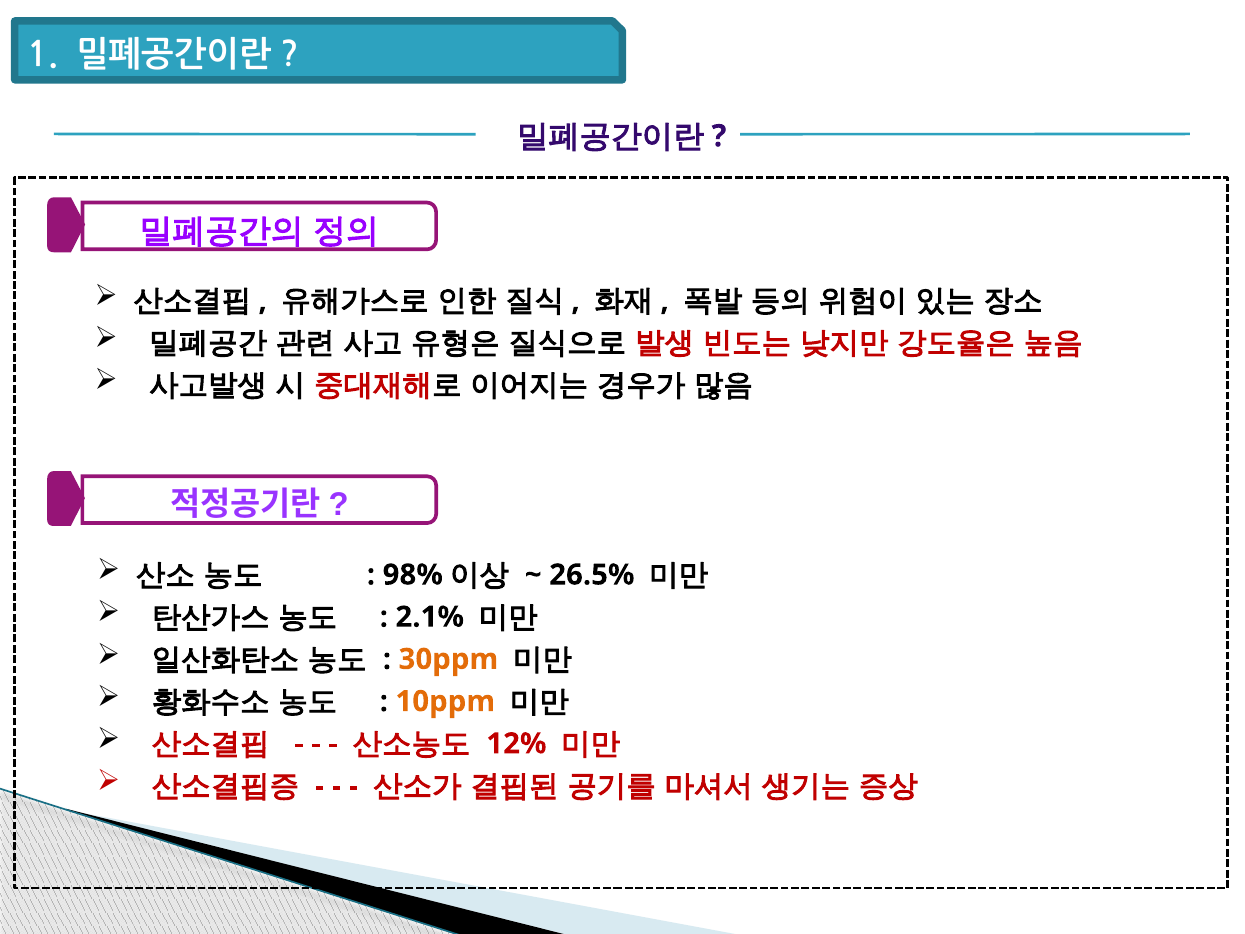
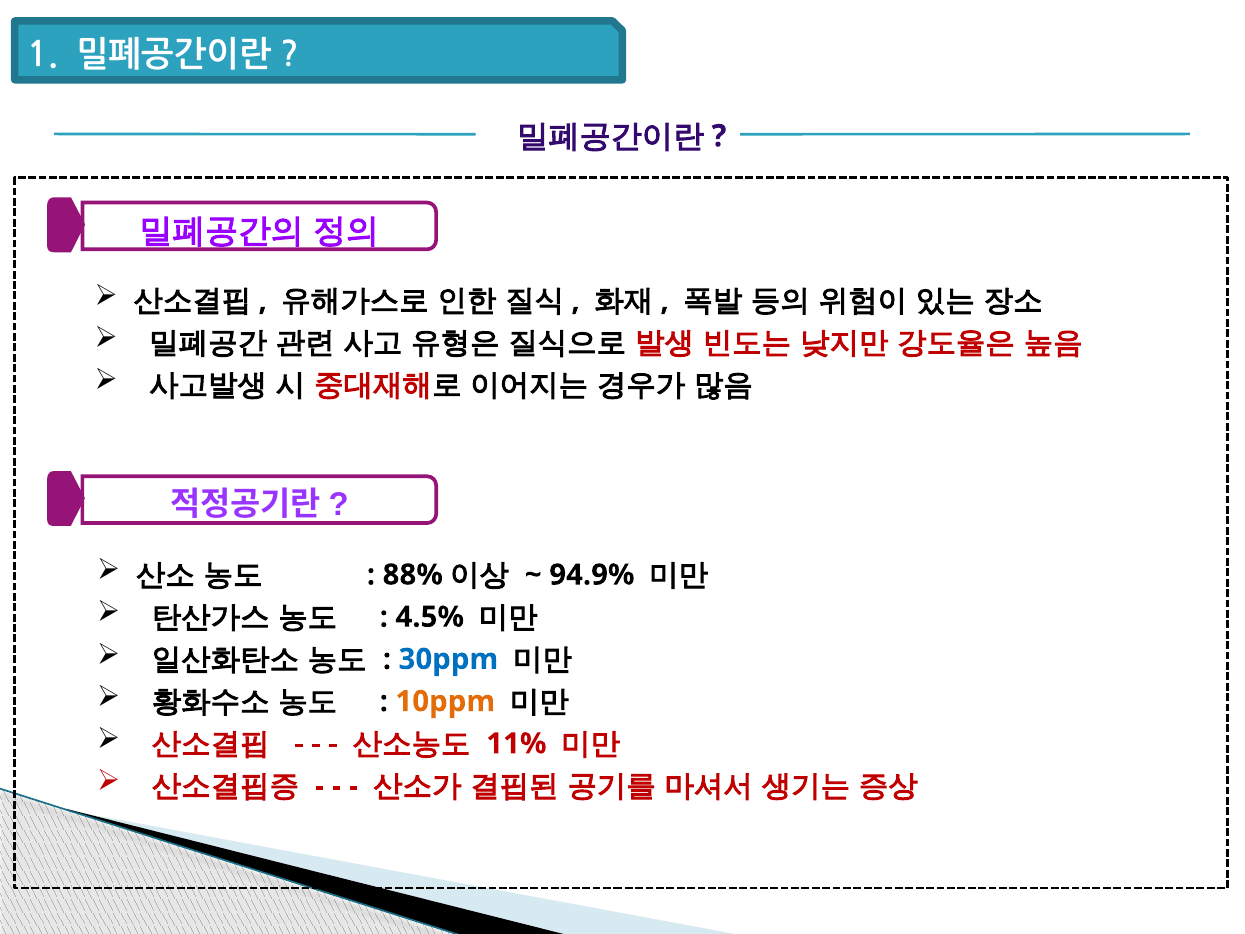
98%: 98% -> 88%
26.5%: 26.5% -> 94.9%
2.1%: 2.1% -> 4.5%
30ppm colour: orange -> blue
12%: 12% -> 11%
